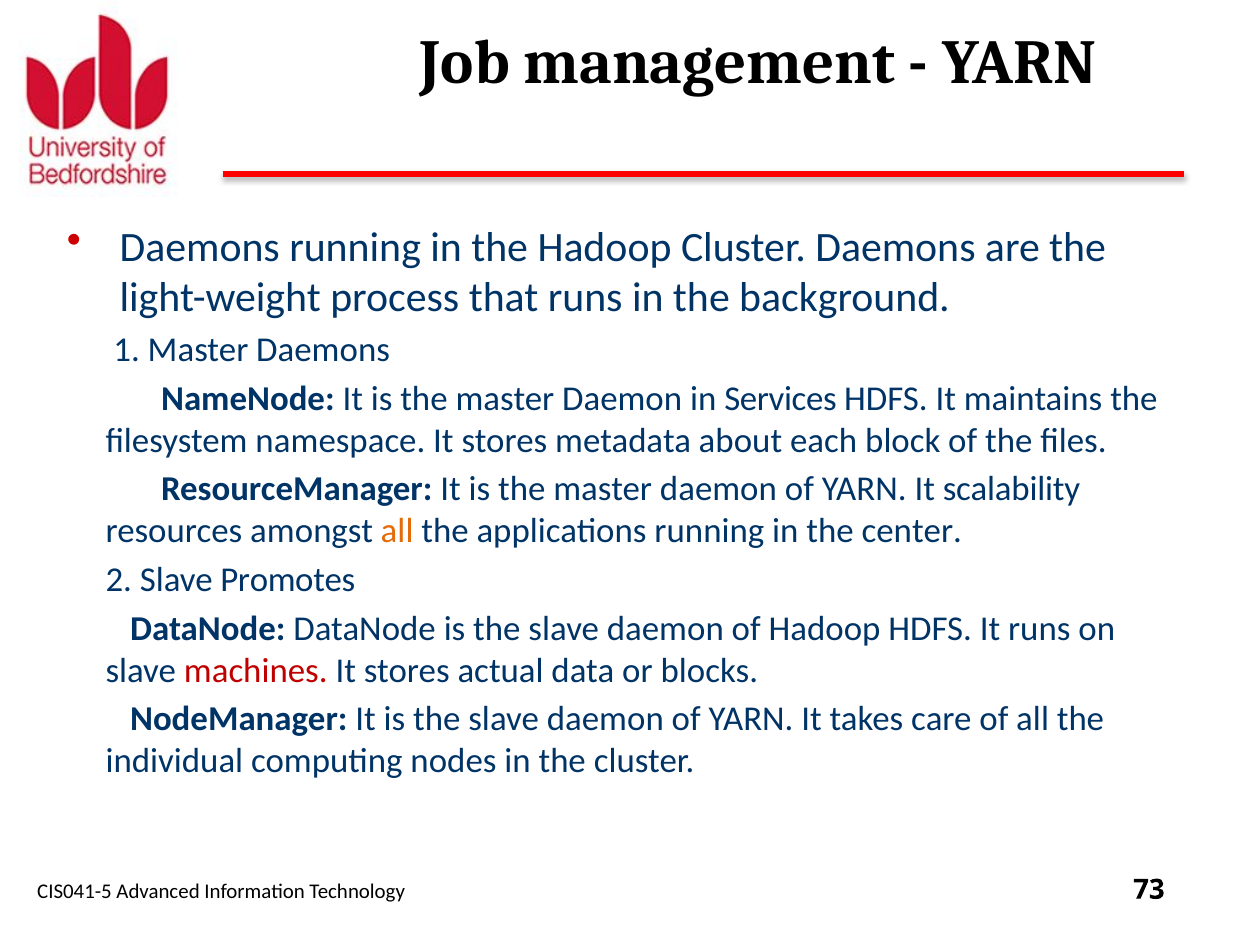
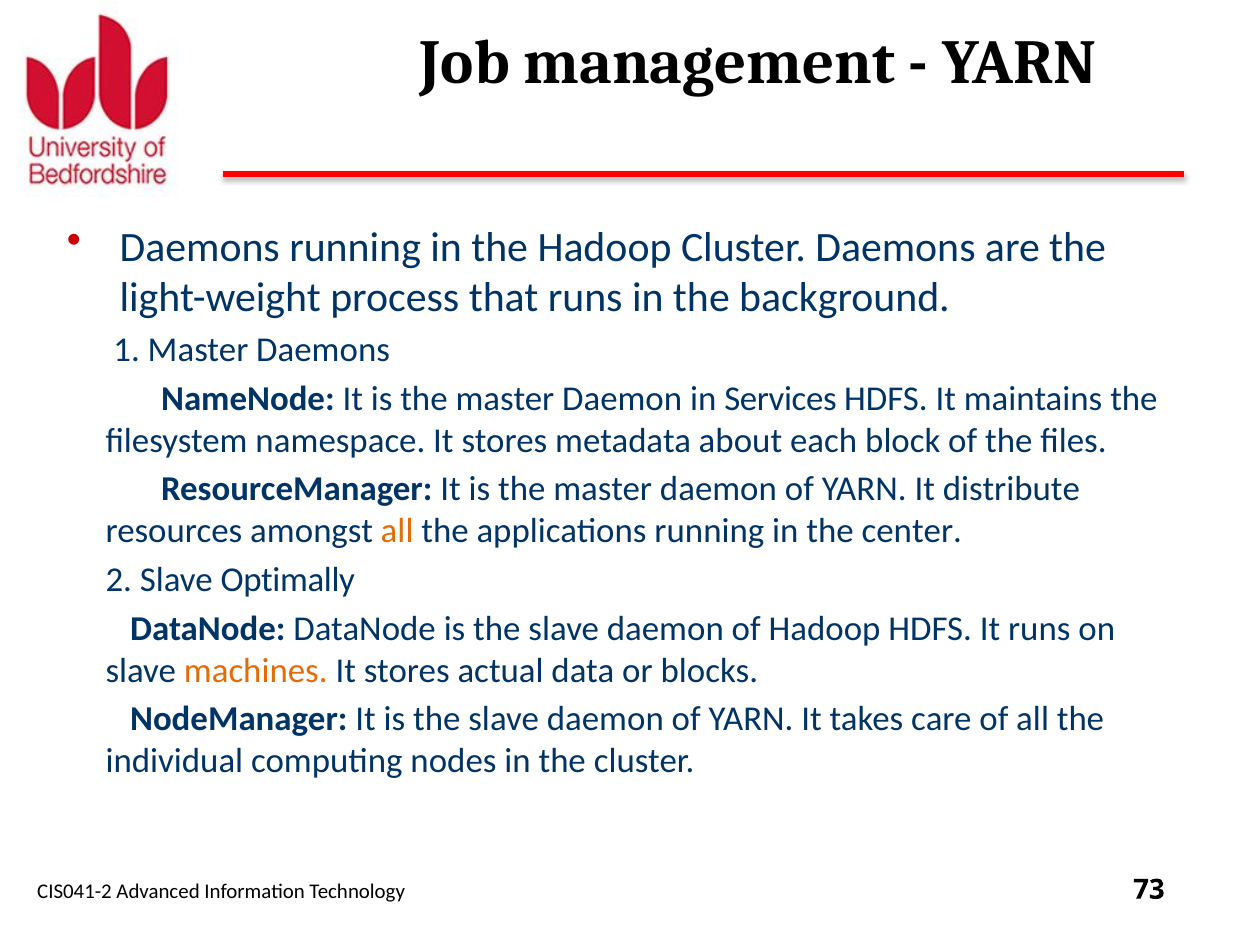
scalability: scalability -> distribute
Promotes: Promotes -> Optimally
machines colour: red -> orange
CIS041-5: CIS041-5 -> CIS041-2
